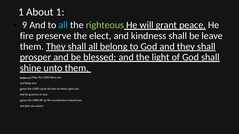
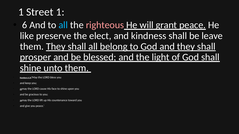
About: About -> Street
9 at (25, 25): 9 -> 6
righteous colour: light green -> pink
fire: fire -> like
